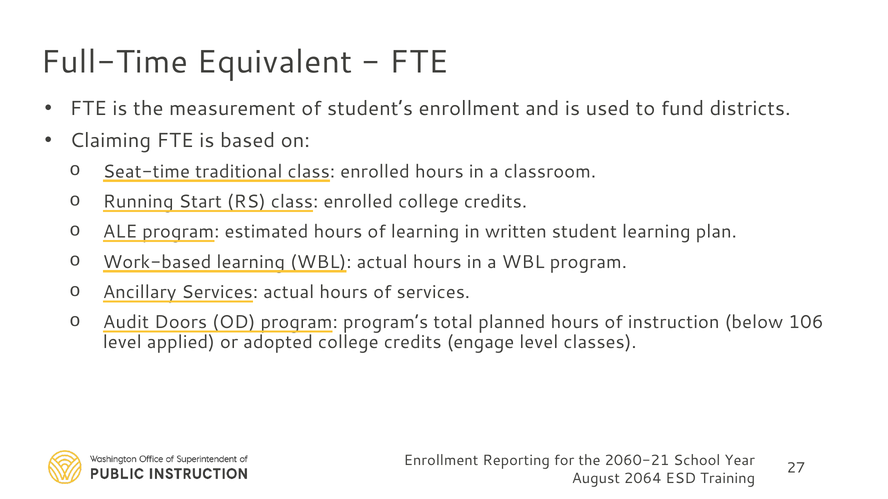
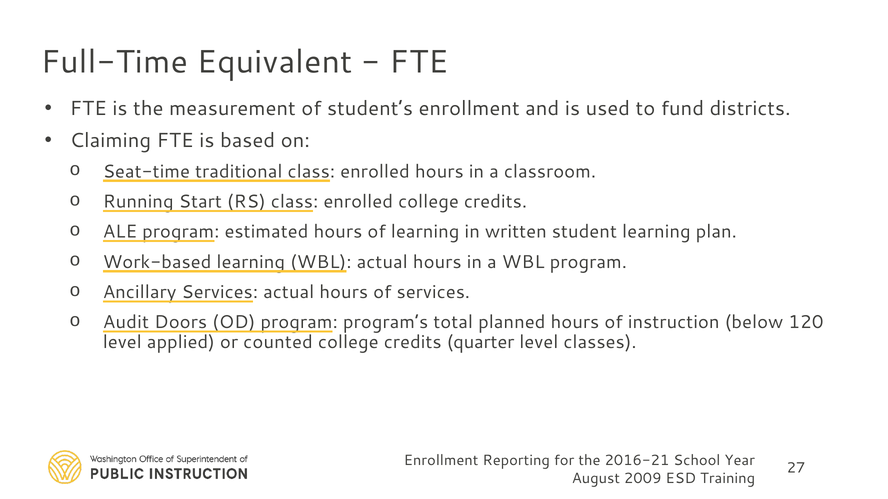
106: 106 -> 120
adopted: adopted -> counted
engage: engage -> quarter
2060-21: 2060-21 -> 2016-21
2064: 2064 -> 2009
